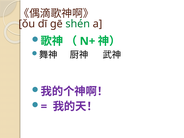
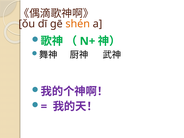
shén colour: green -> orange
